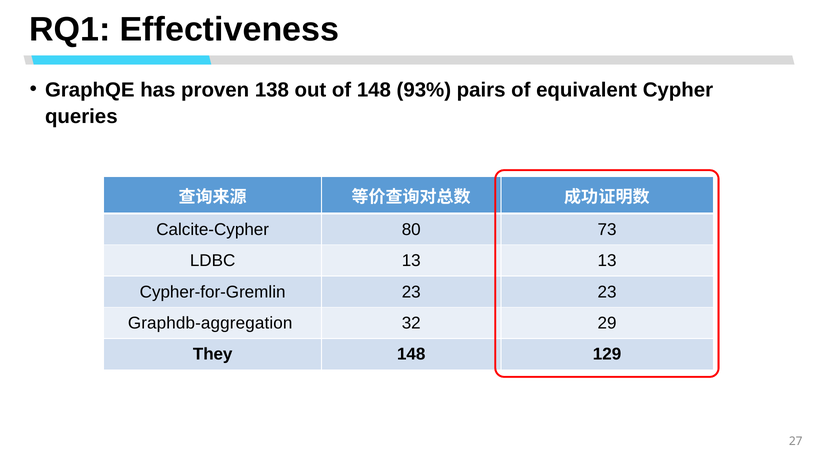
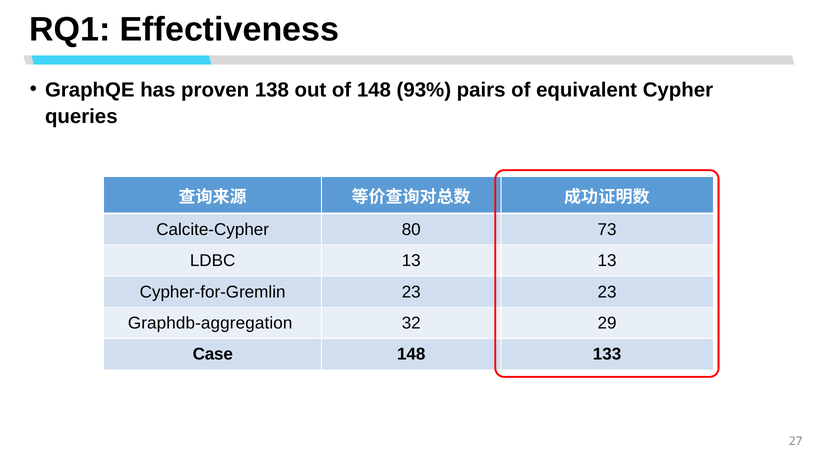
They: They -> Case
129: 129 -> 133
